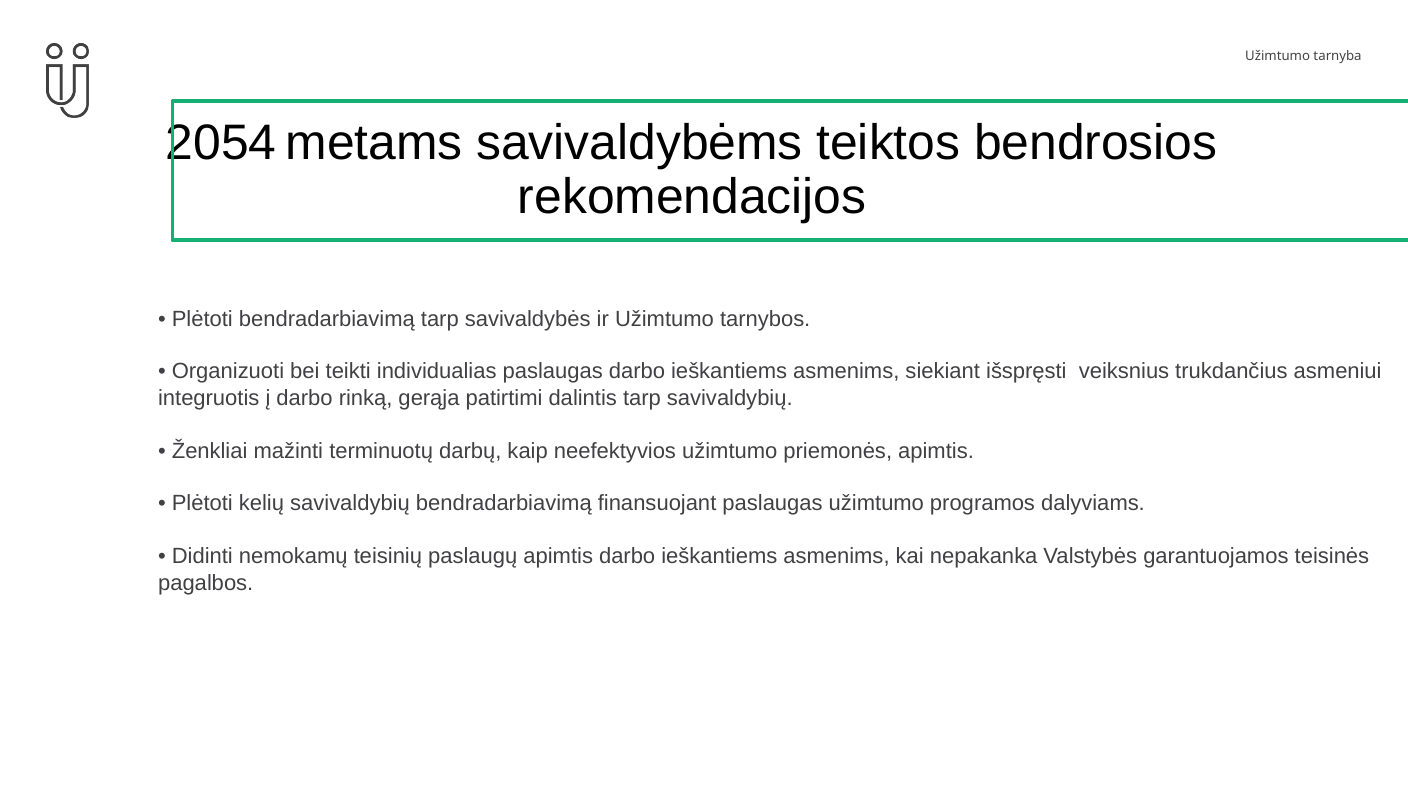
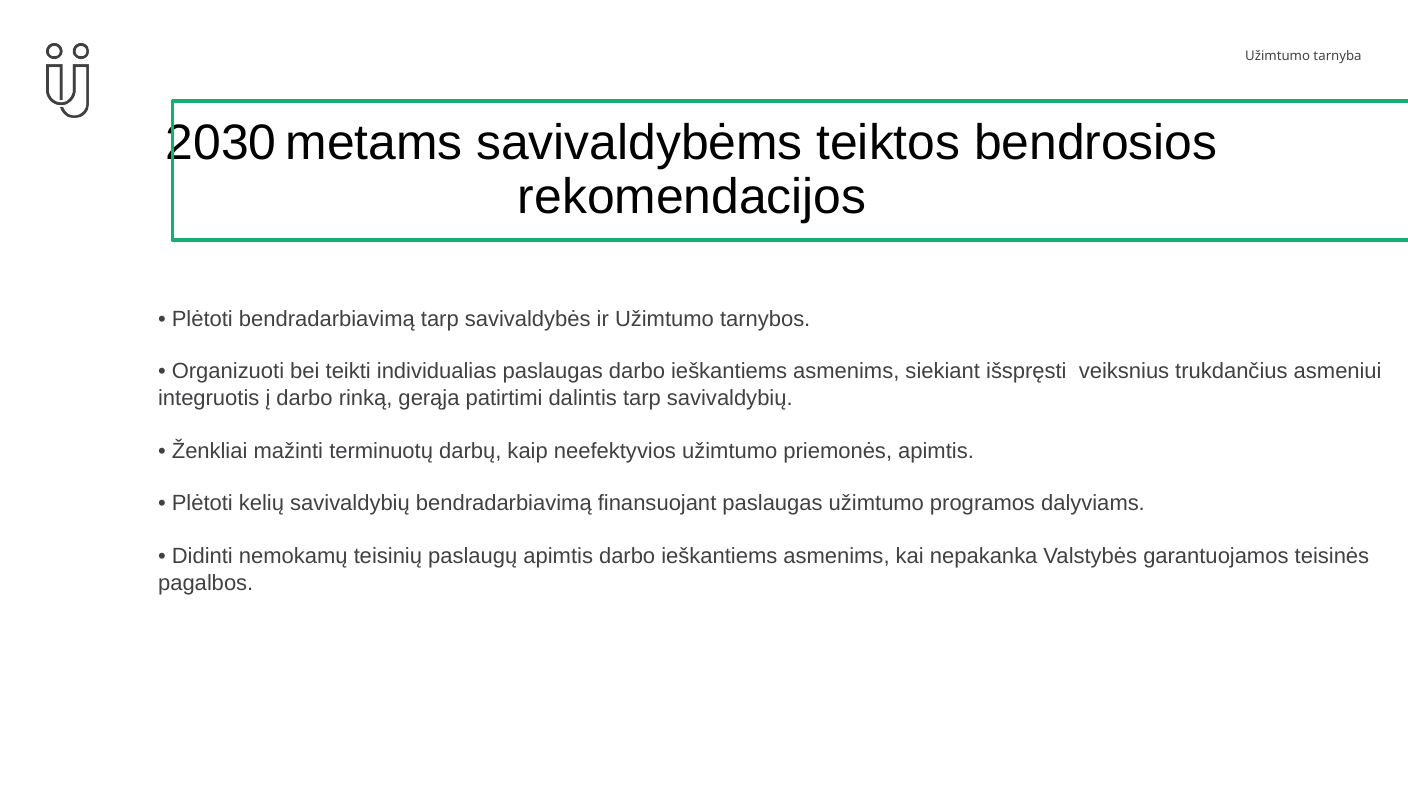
2054: 2054 -> 2030
